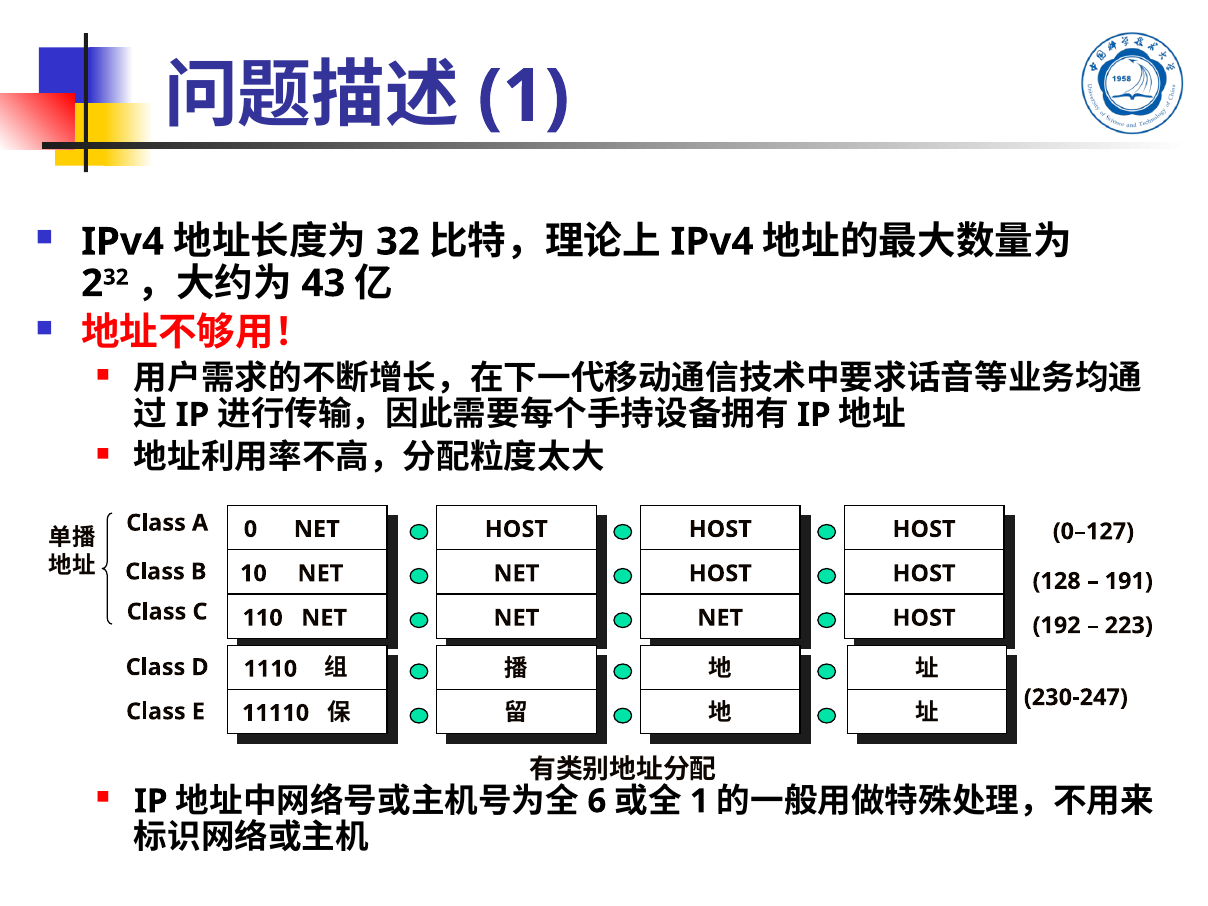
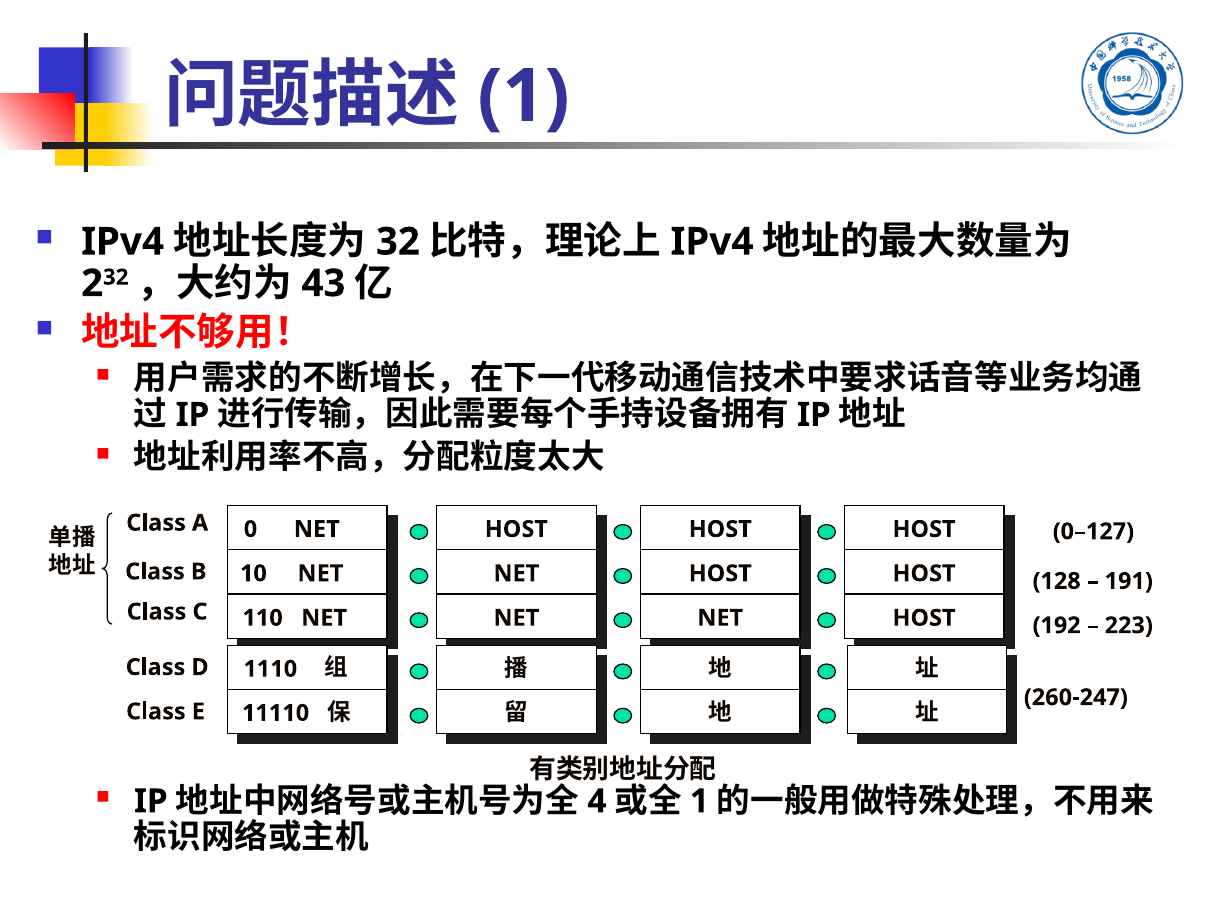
230-247: 230-247 -> 260-247
6: 6 -> 4
